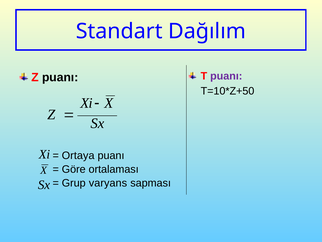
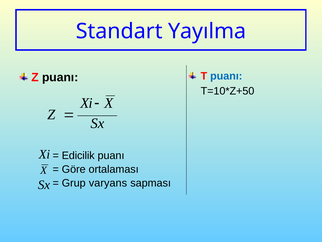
Dağılım: Dağılım -> Yayılma
puanı at (226, 76) colour: purple -> blue
Ortaya: Ortaya -> Edicilik
